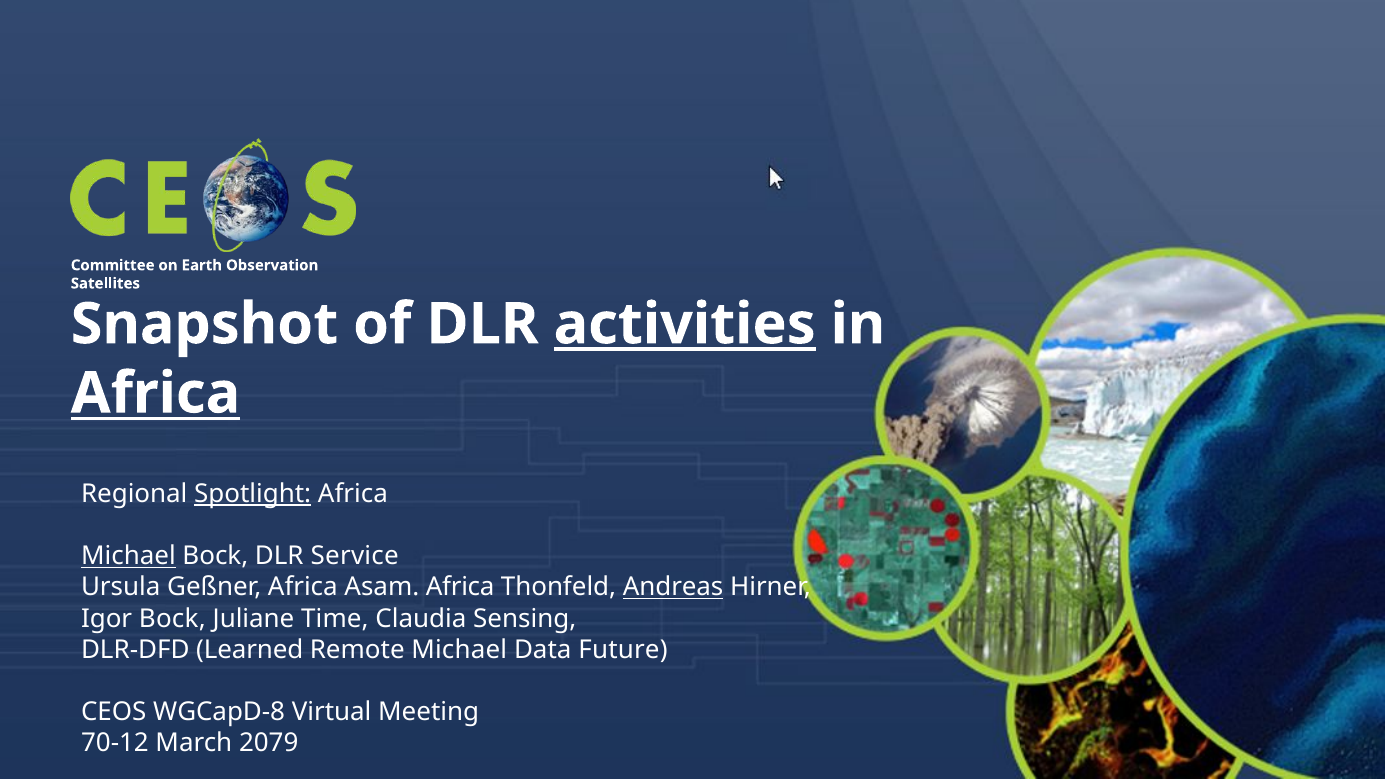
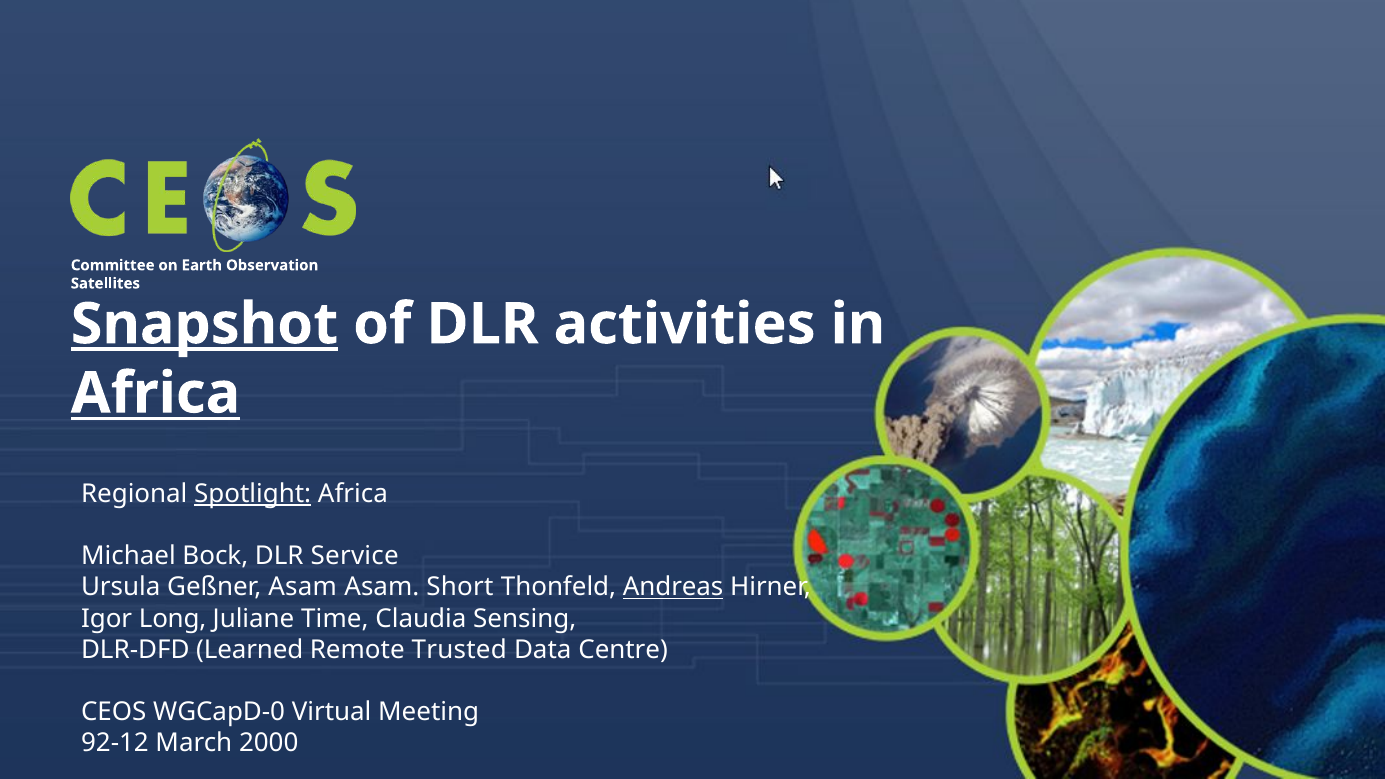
Snapshot underline: none -> present
activities underline: present -> none
Michael at (128, 556) underline: present -> none
Geßner Africa: Africa -> Asam
Asam Africa: Africa -> Short
Igor Bock: Bock -> Long
Remote Michael: Michael -> Trusted
Future: Future -> Centre
WGCapD-8: WGCapD-8 -> WGCapD-0
70-12: 70-12 -> 92-12
2079: 2079 -> 2000
